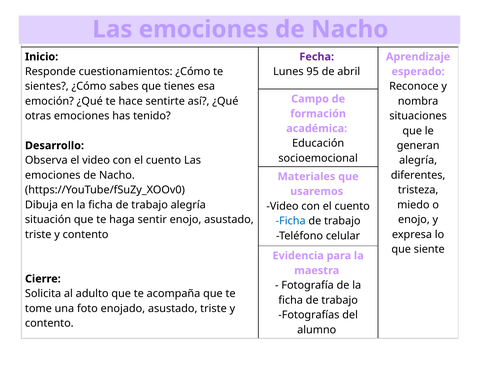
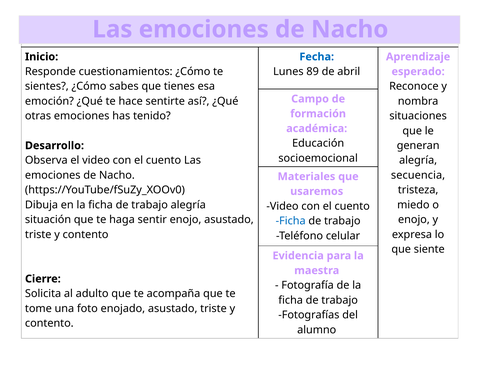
Fecha colour: purple -> blue
95: 95 -> 89
diferentes: diferentes -> secuencia
